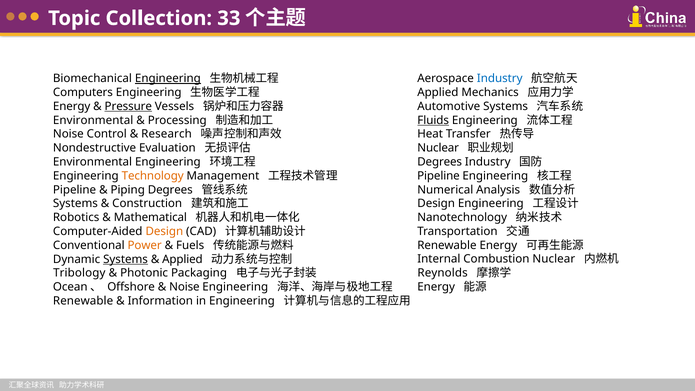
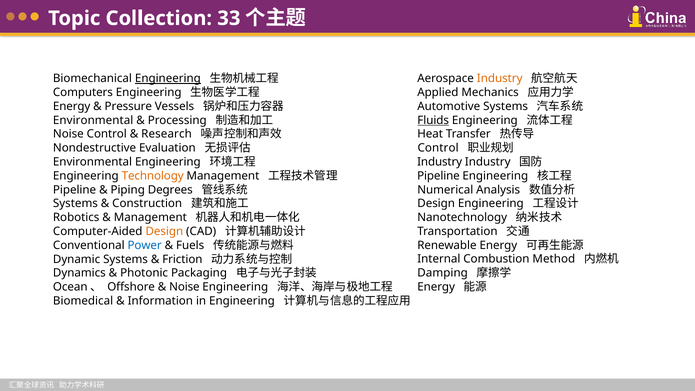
Industry at (500, 79) colour: blue -> orange
Pressure underline: present -> none
Nuclear at (438, 148): Nuclear -> Control
Degrees at (440, 162): Degrees -> Industry
Mathematical at (150, 217): Mathematical -> Management
Power colour: orange -> blue
Combustion Nuclear: Nuclear -> Method
Systems at (126, 259) underline: present -> none
Applied at (182, 259): Applied -> Friction
Tribology: Tribology -> Dynamics
Reynolds: Reynolds -> Damping
Renewable at (83, 301): Renewable -> Biomedical
